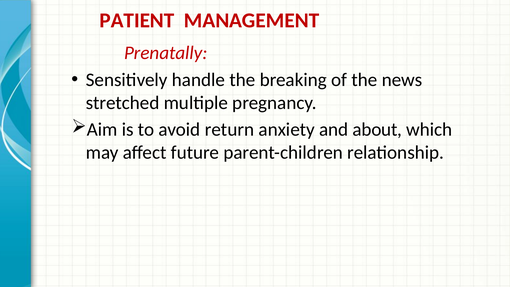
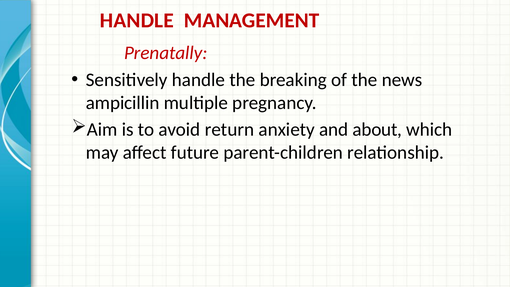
PATIENT at (137, 21): PATIENT -> HANDLE
stretched: stretched -> ampicillin
